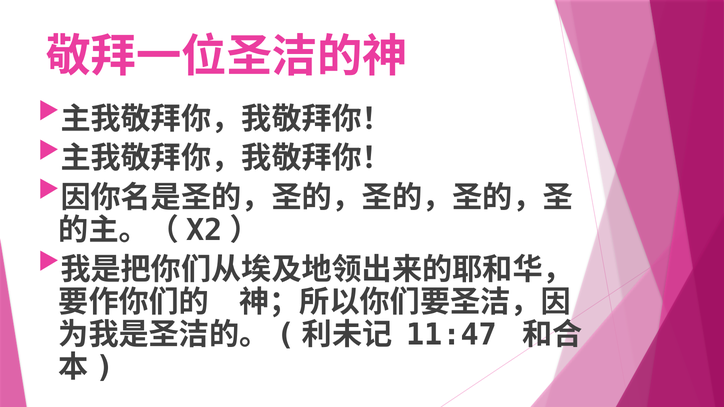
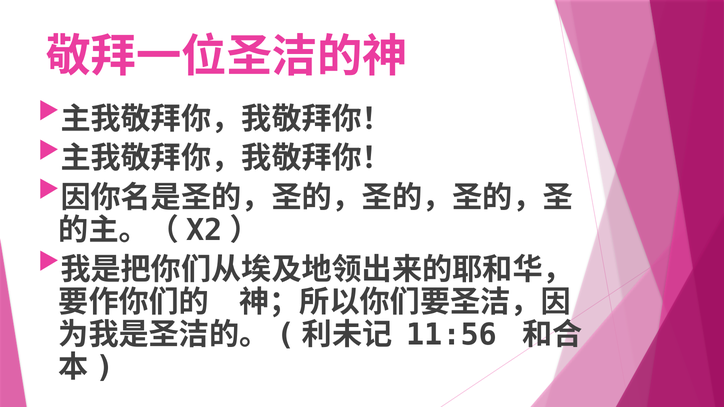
11:47: 11:47 -> 11:56
